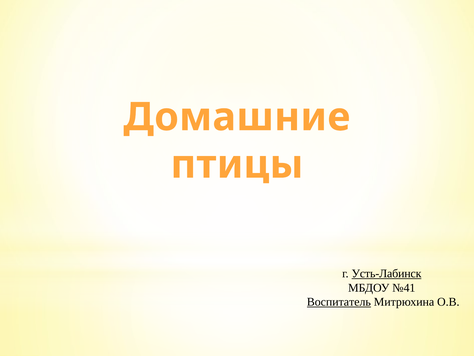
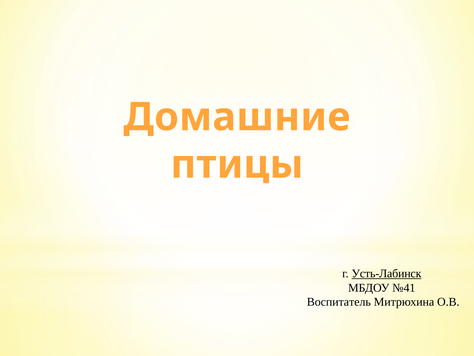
Воспитатель underline: present -> none
